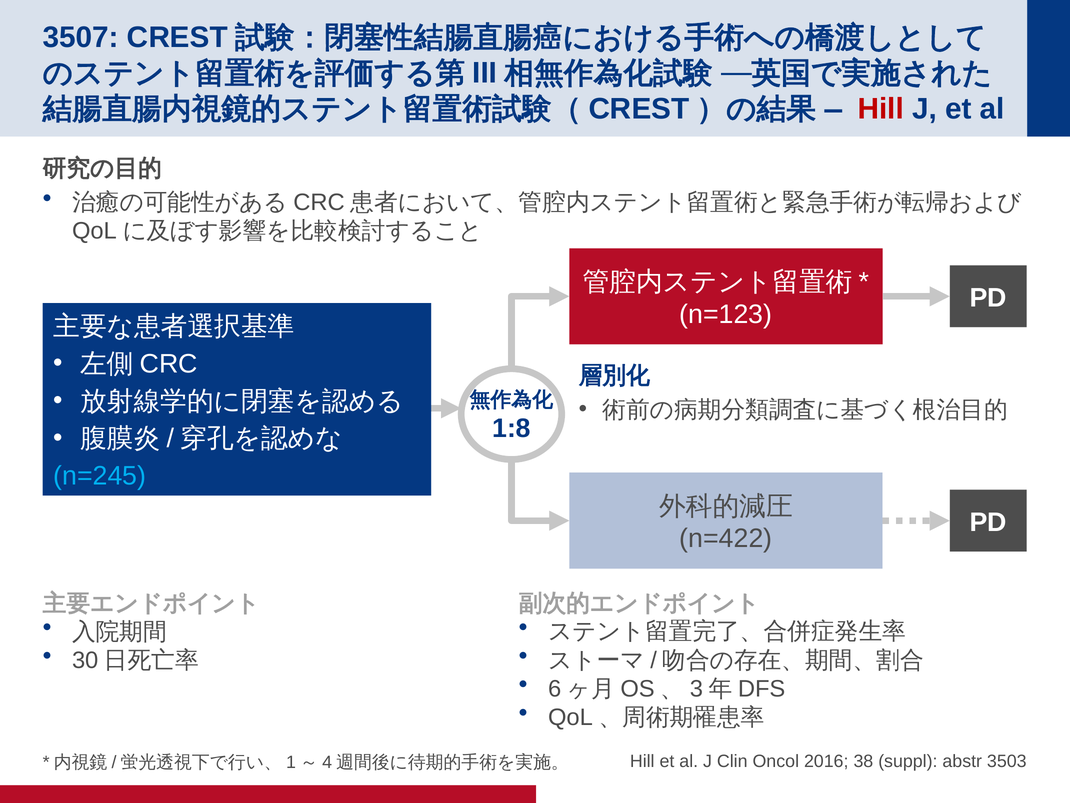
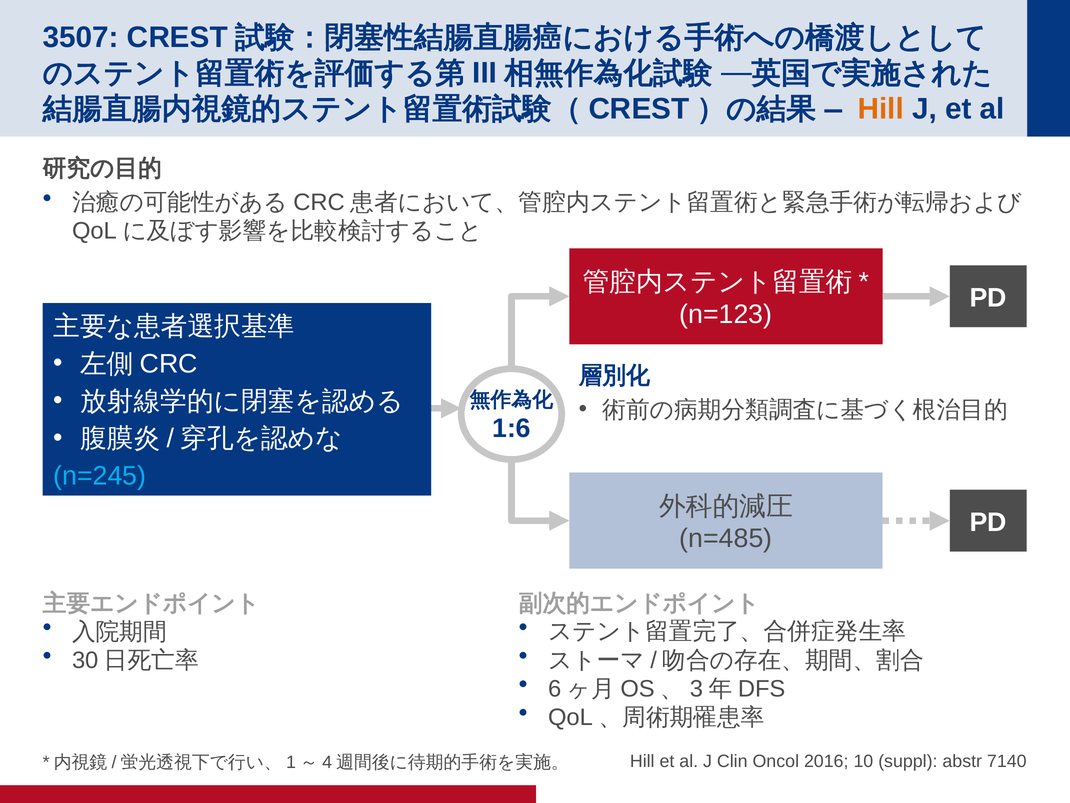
Hill at (881, 109) colour: red -> orange
1:8: 1:8 -> 1:6
n=422: n=422 -> n=485
38: 38 -> 10
3503: 3503 -> 7140
